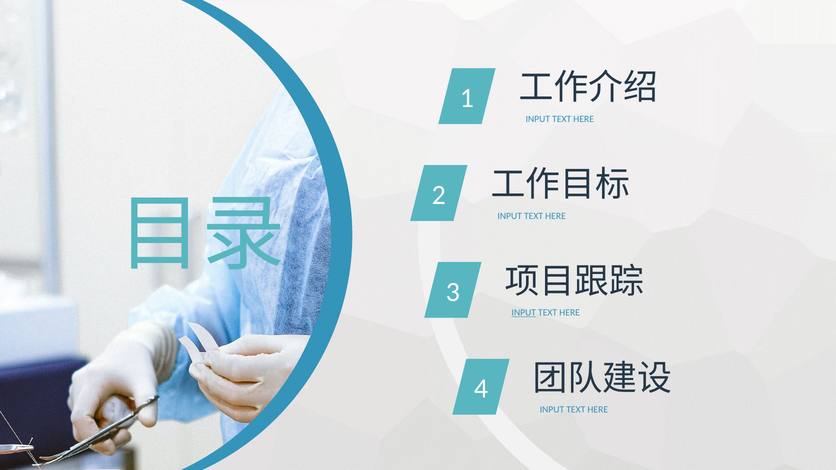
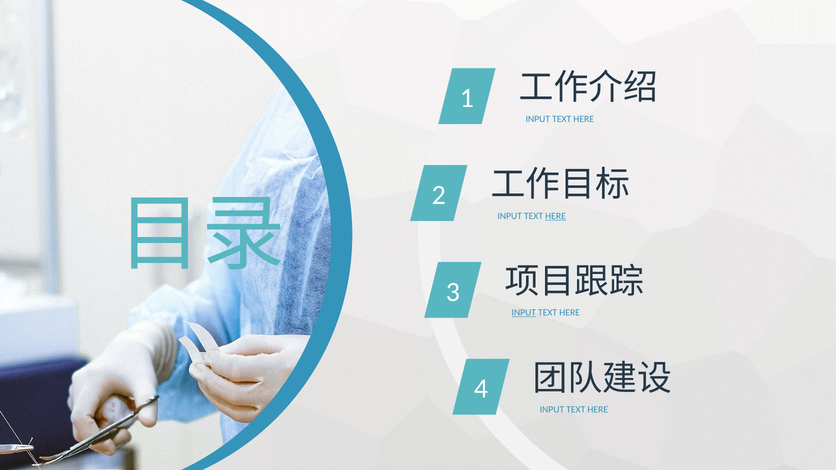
HERE at (556, 216) underline: none -> present
